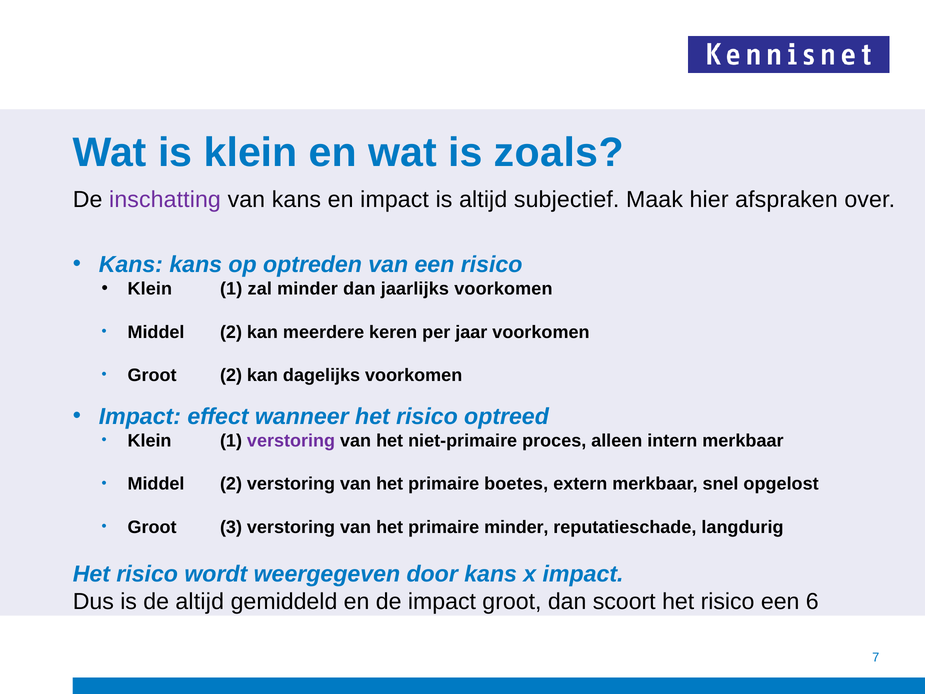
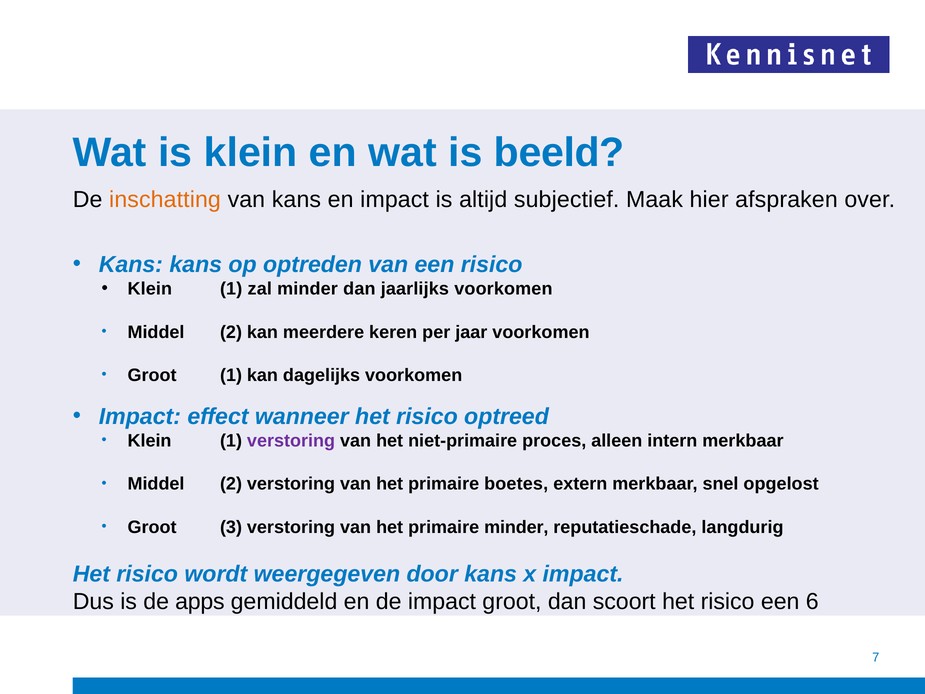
zoals: zoals -> beeld
inschatting colour: purple -> orange
Groot 2: 2 -> 1
de altijd: altijd -> apps
